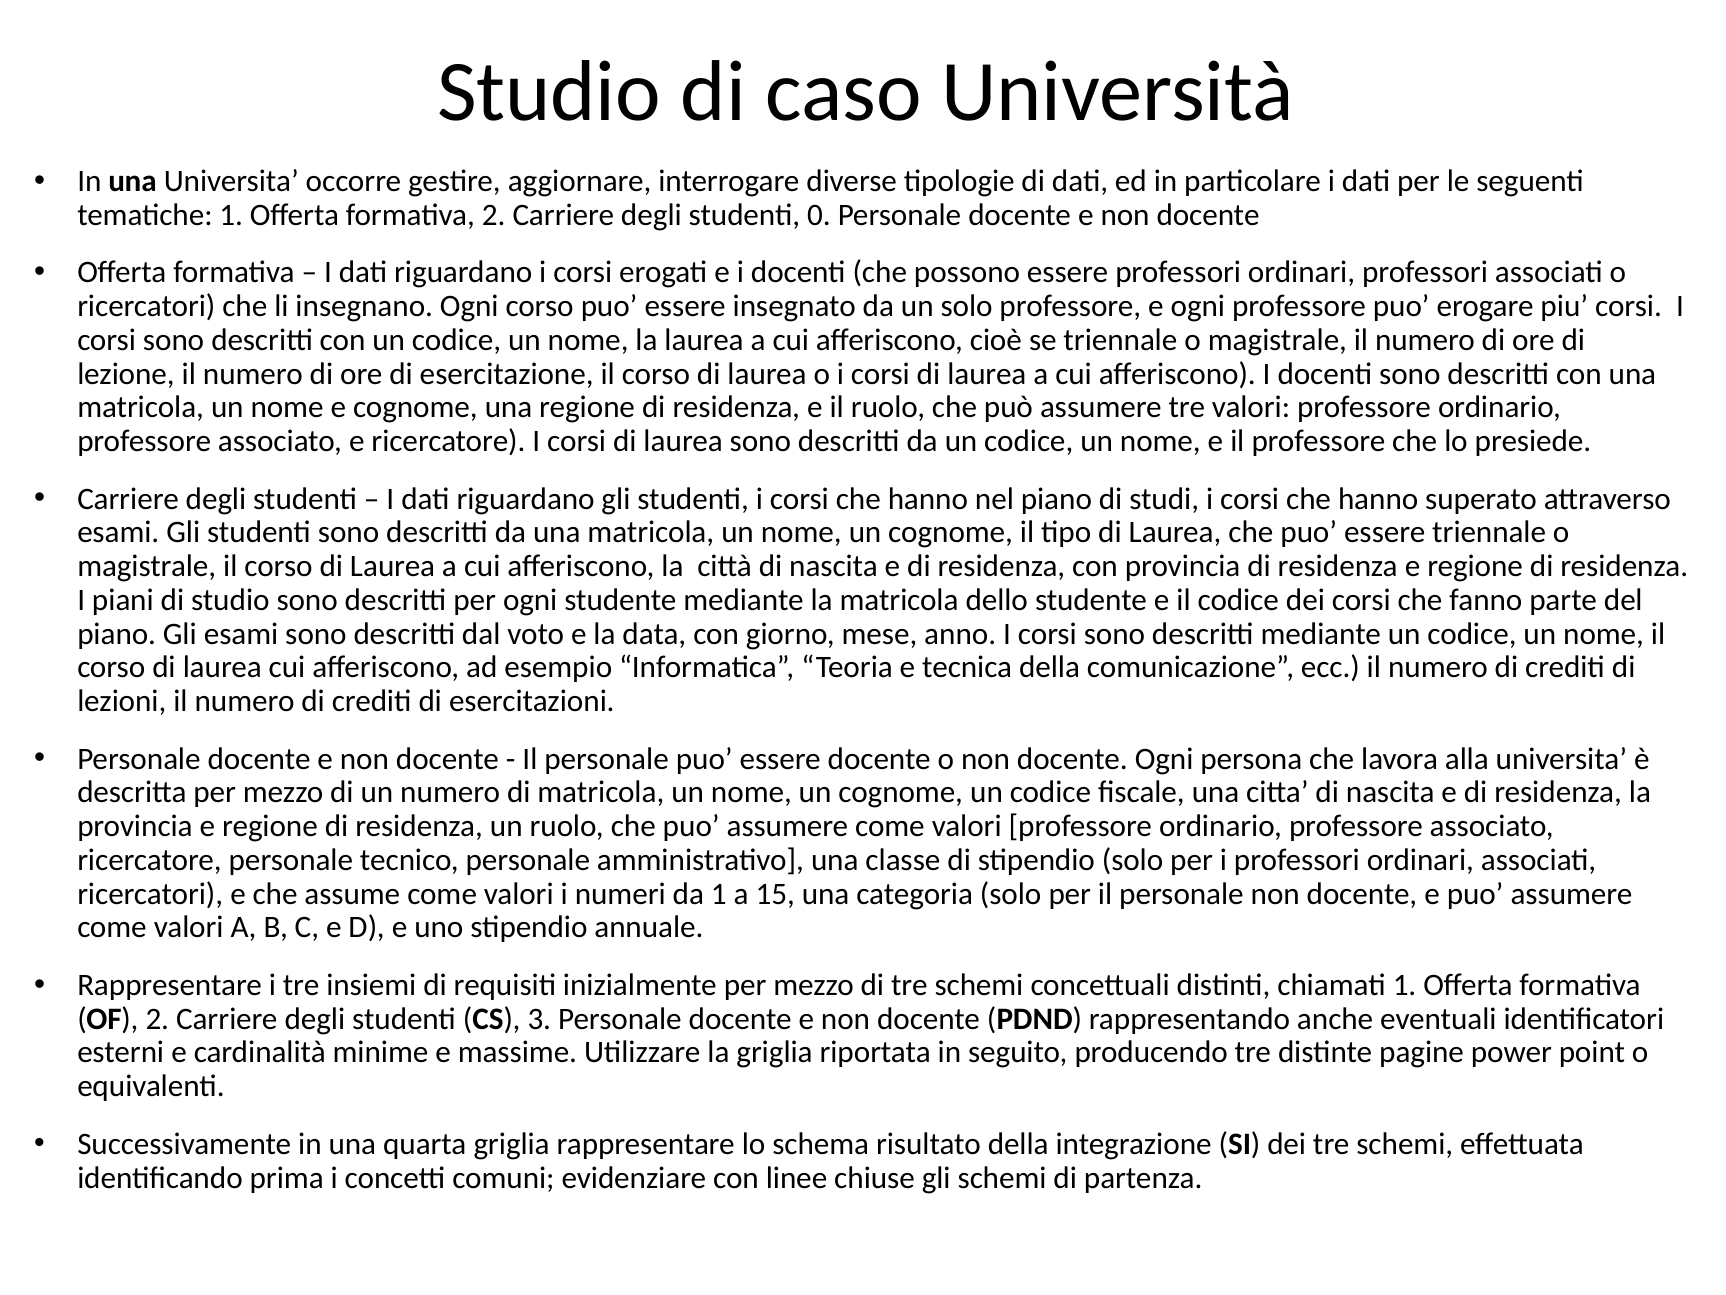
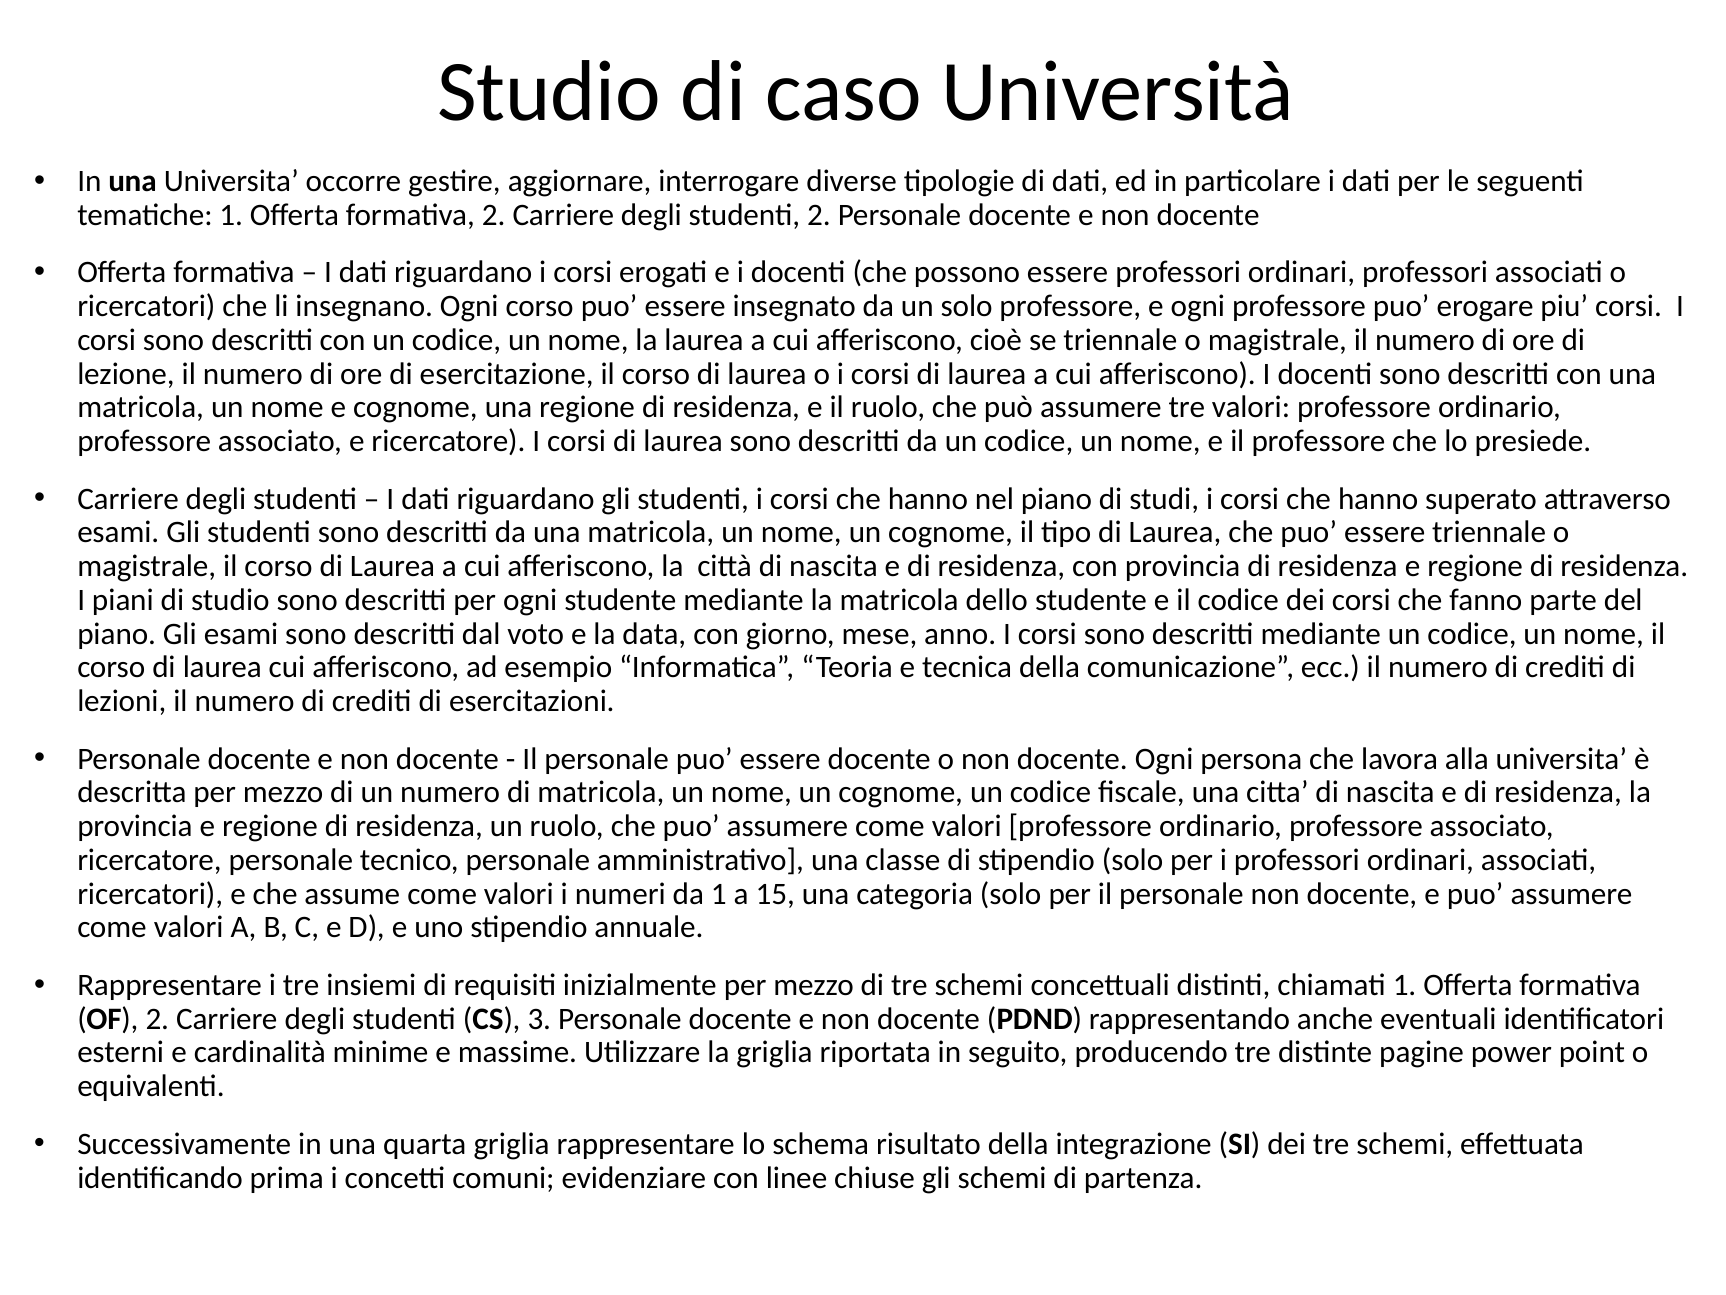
studenti 0: 0 -> 2
